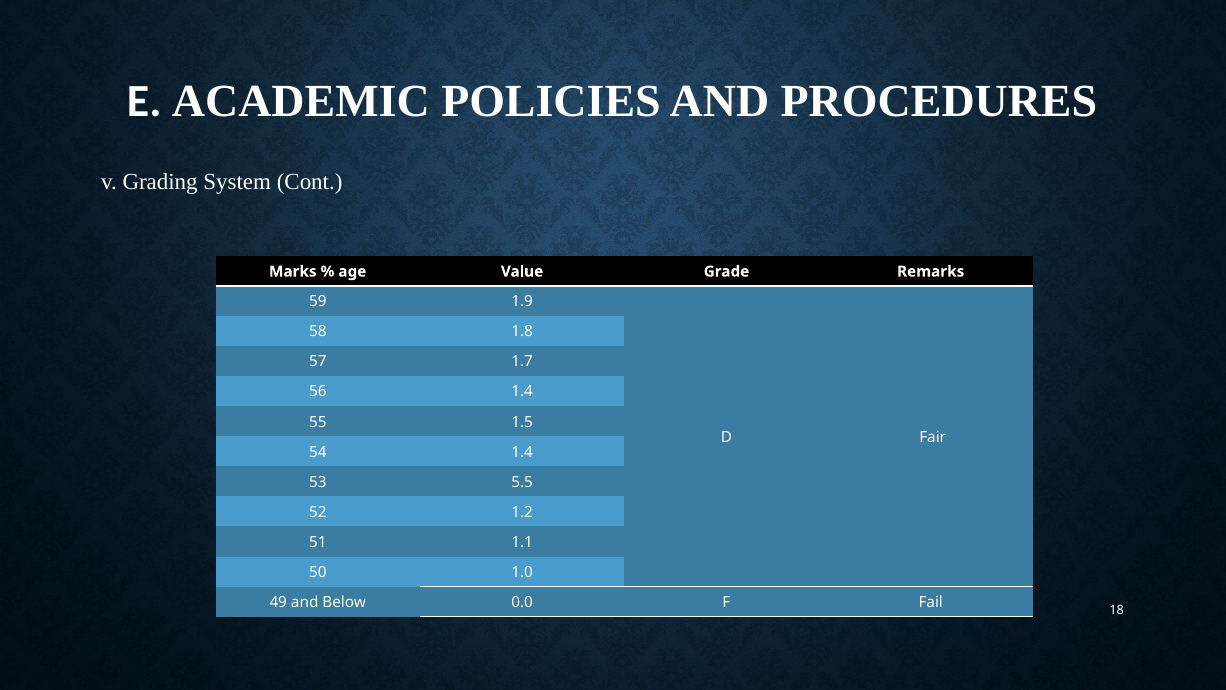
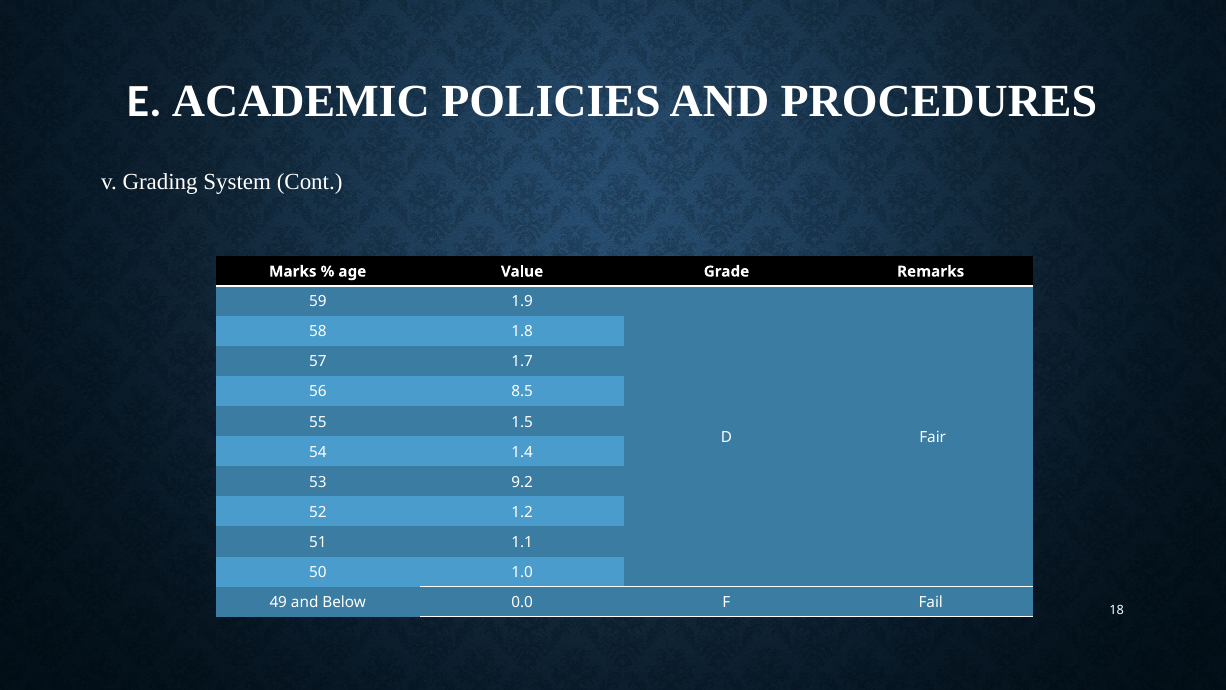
56 1.4: 1.4 -> 8.5
5.5: 5.5 -> 9.2
